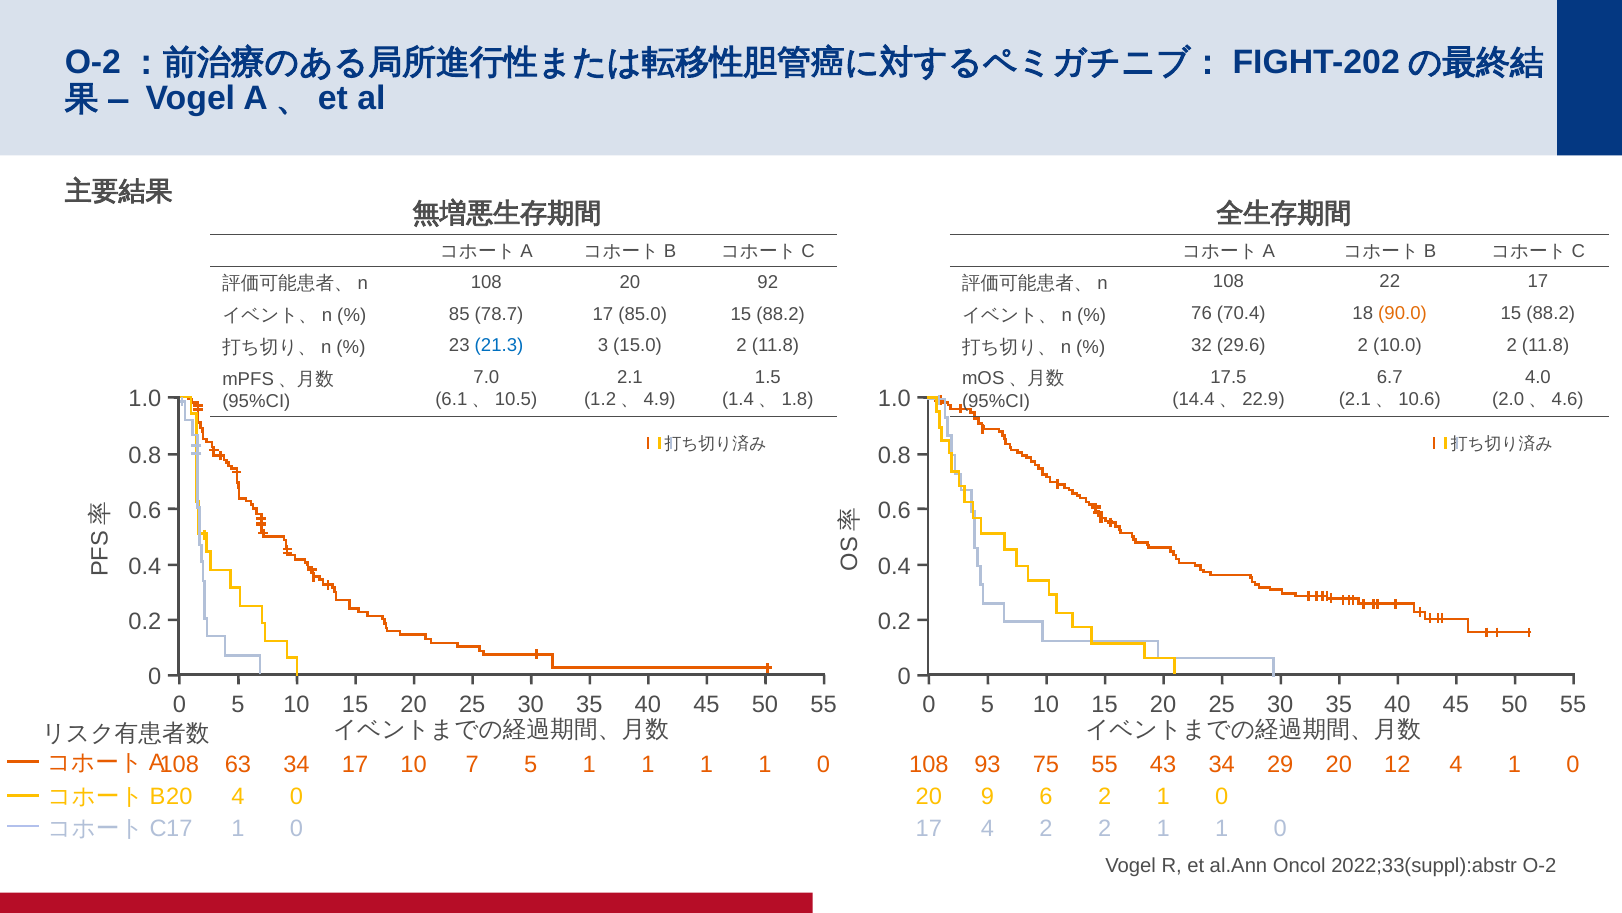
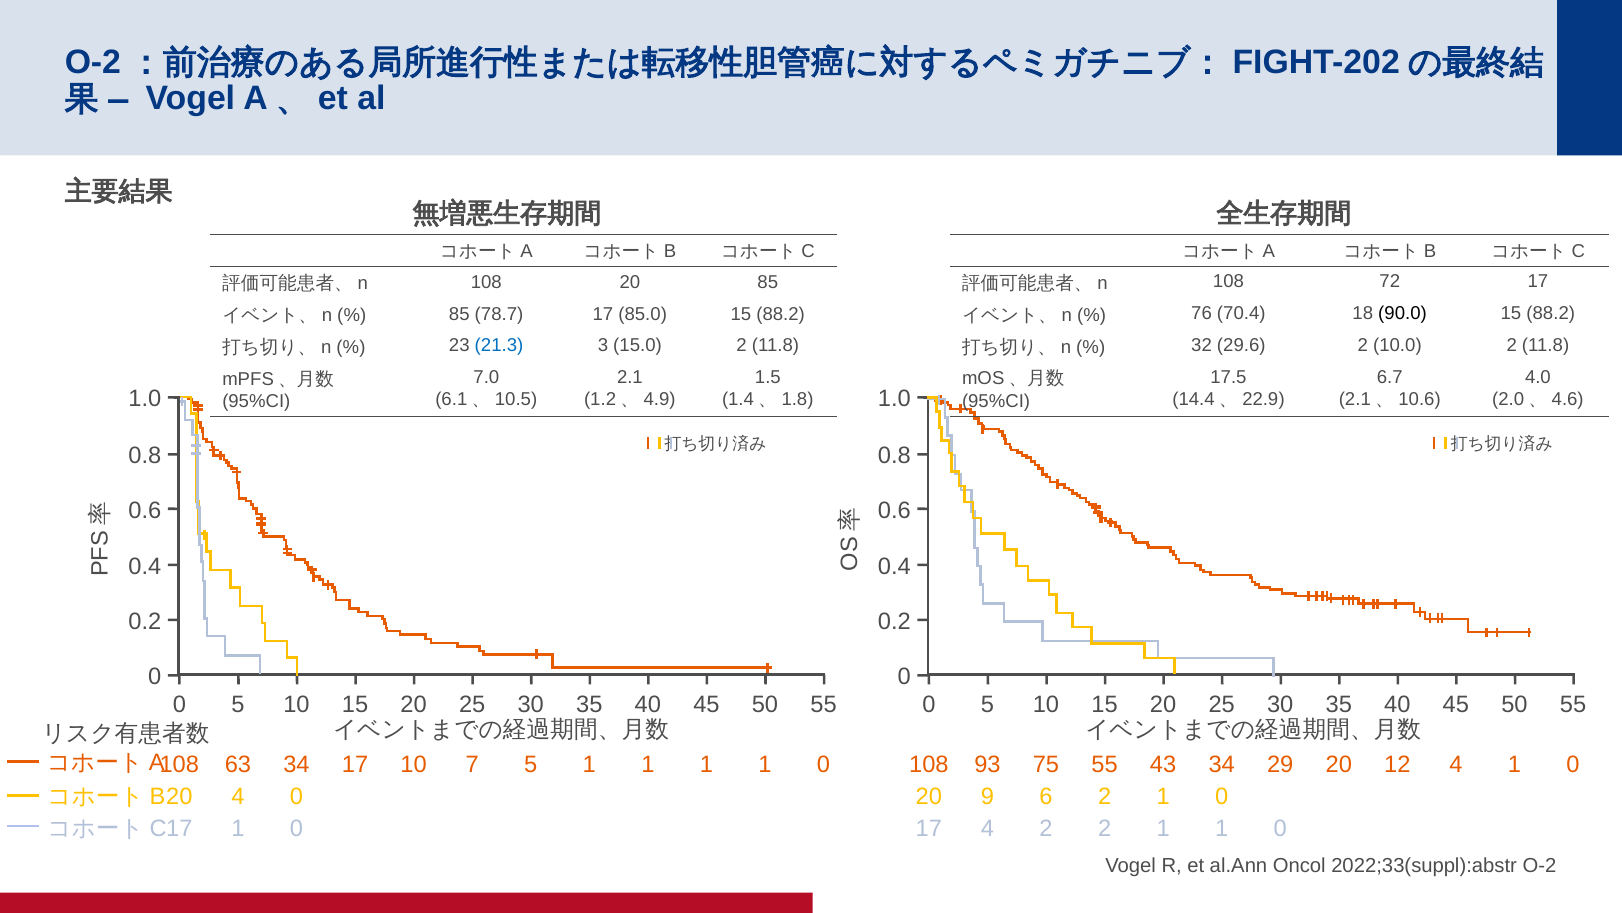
22: 22 -> 72
20 92: 92 -> 85
90.0 colour: orange -> black
